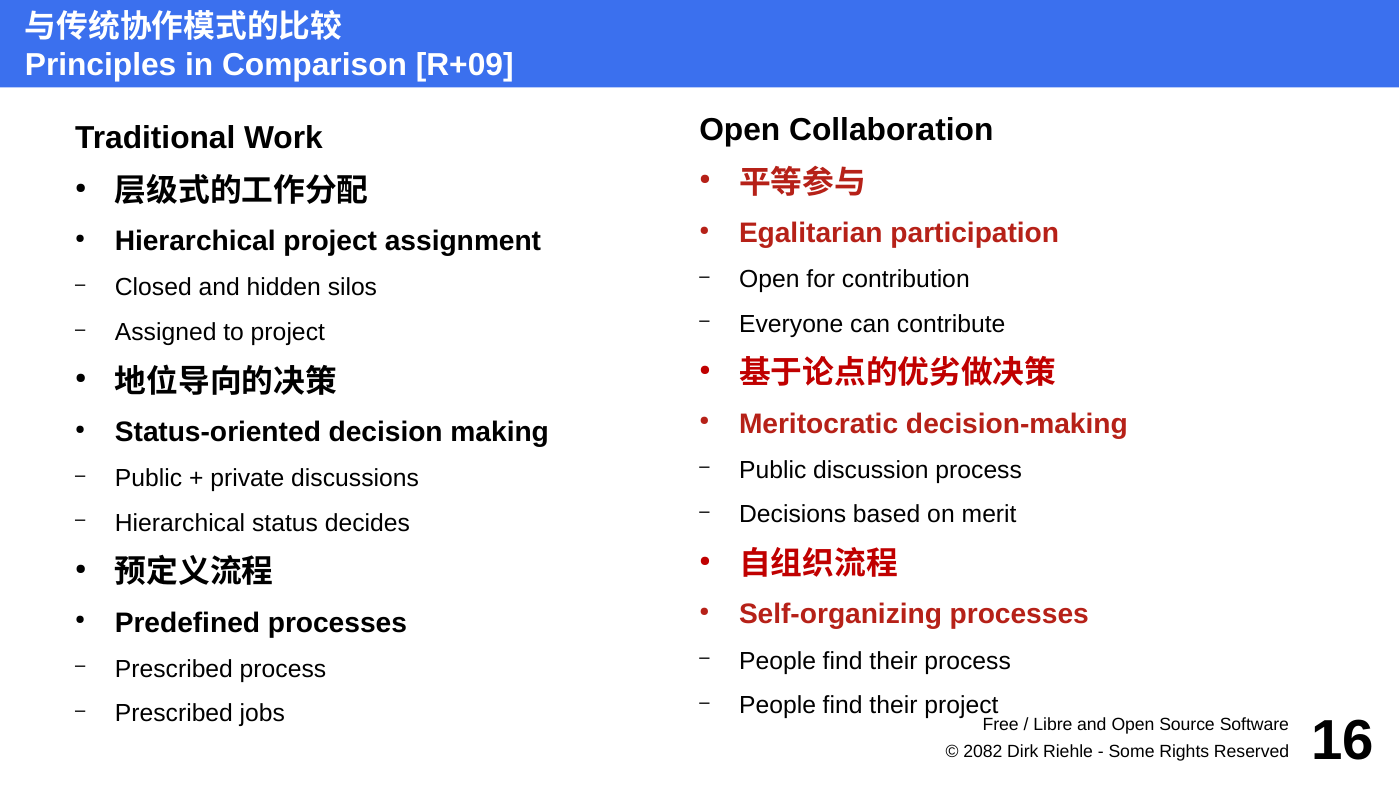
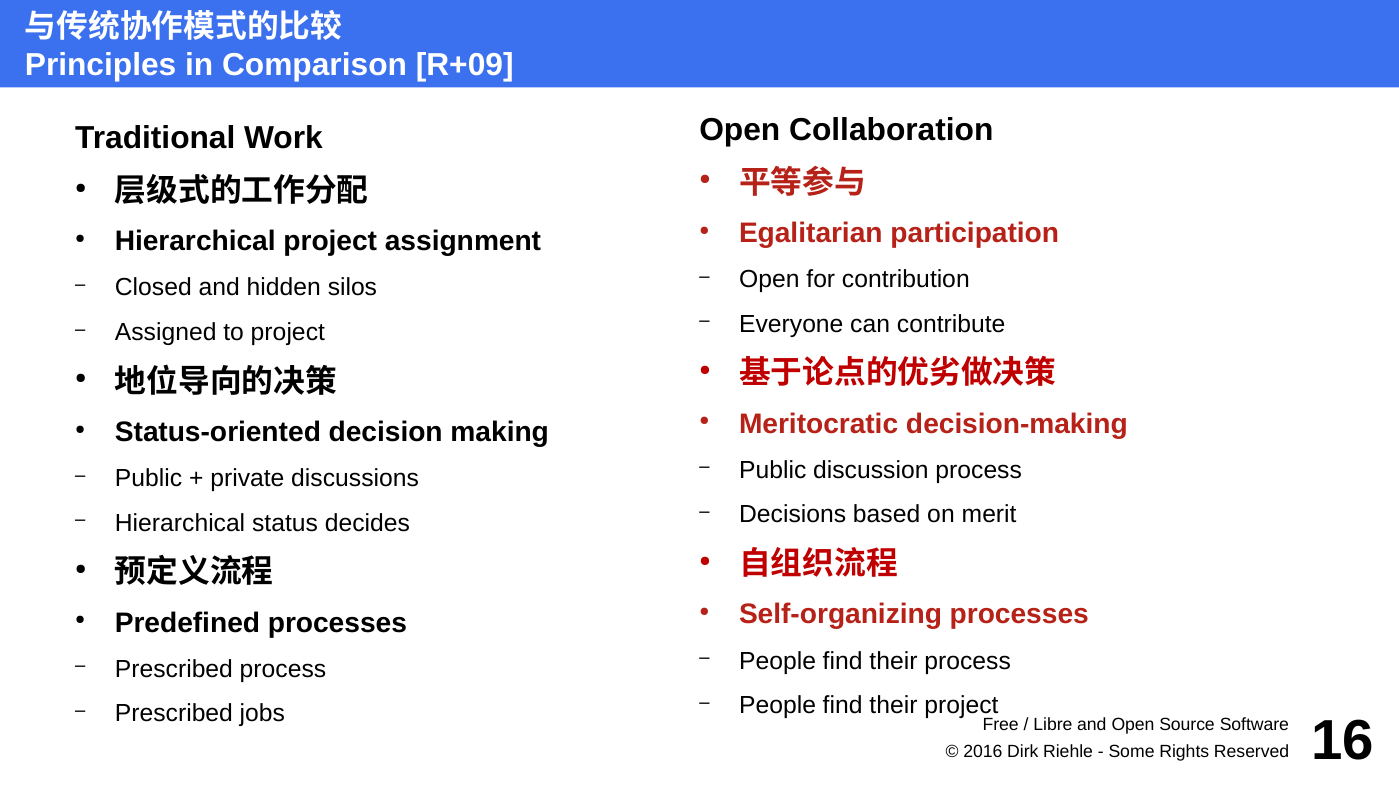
2082: 2082 -> 2016
